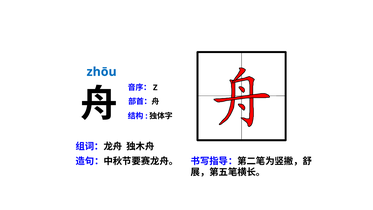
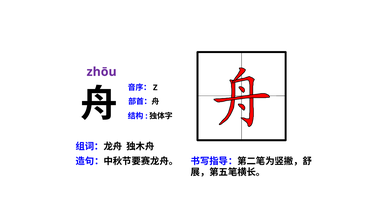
zhōu colour: blue -> purple
